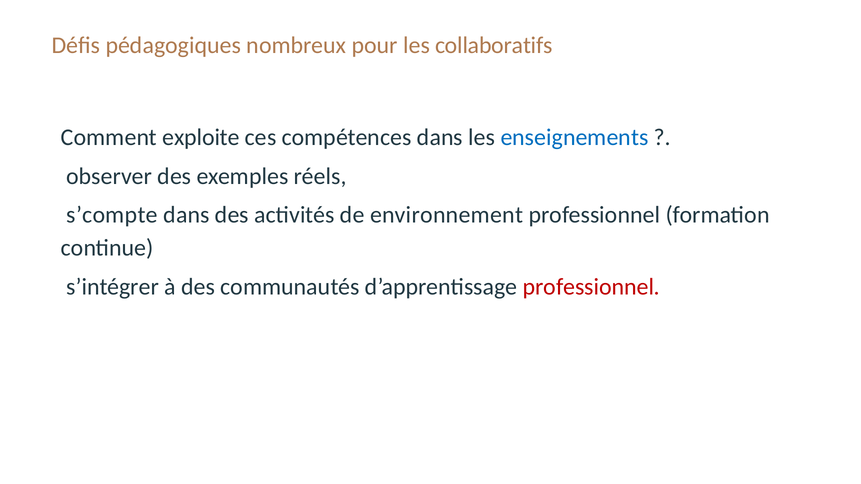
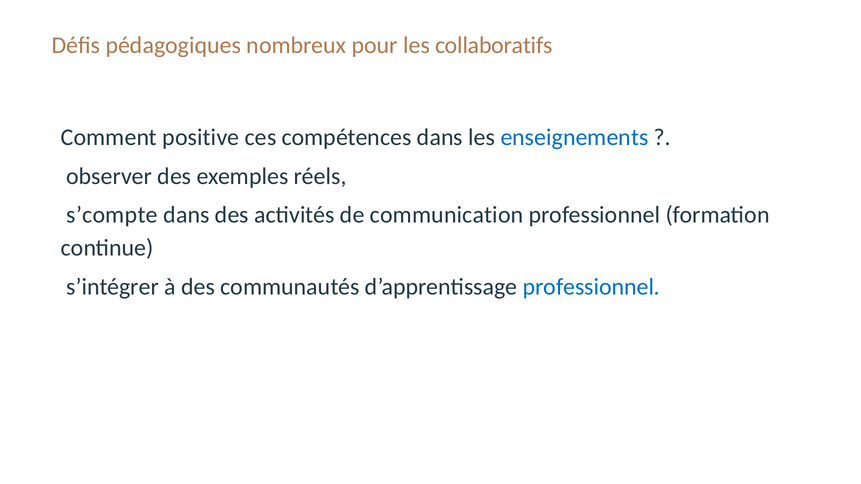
exploite: exploite -> positive
environnement: environnement -> communication
professionnel at (591, 287) colour: red -> blue
